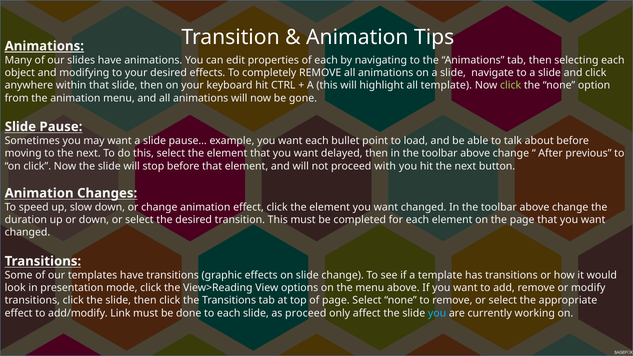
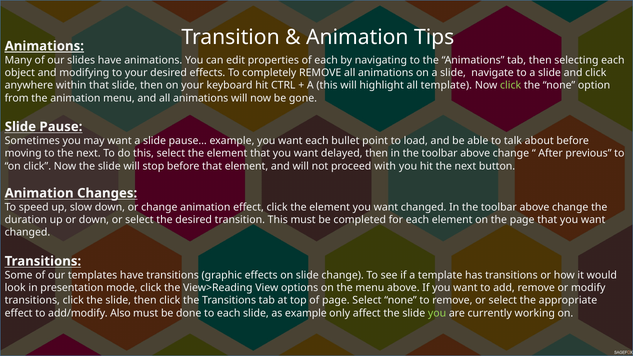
Link: Link -> Also
as proceed: proceed -> example
you at (437, 313) colour: light blue -> light green
